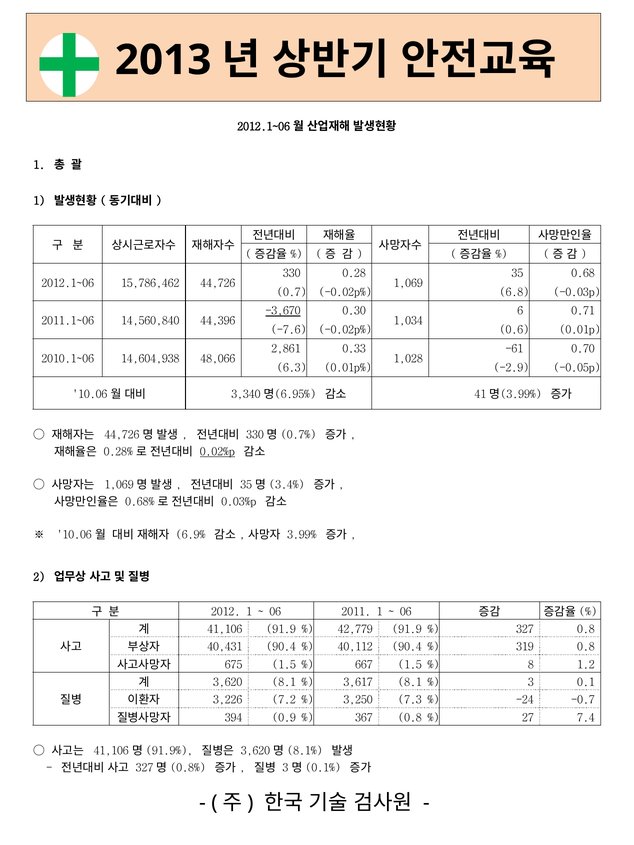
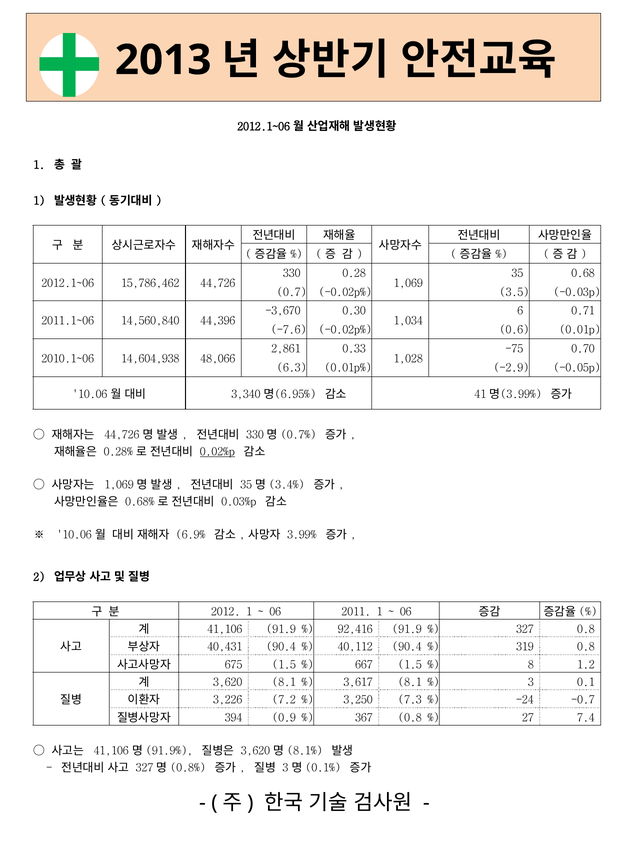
6.8: 6.8 -> 3.5
-3,670 underline: present -> none
-61: -61 -> -75
42,779: 42,779 -> 92,416
